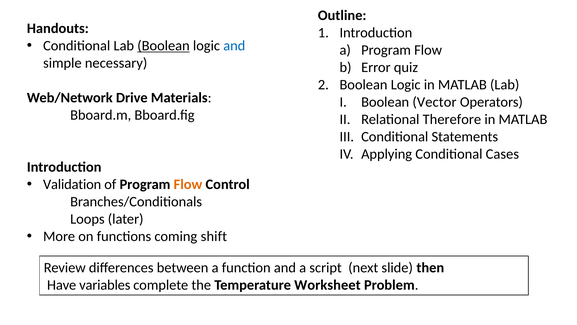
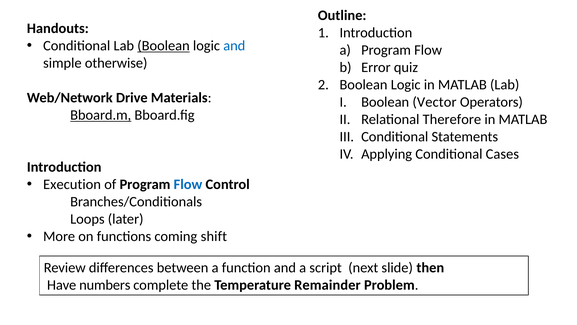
necessary: necessary -> otherwise
Bboard.m underline: none -> present
Validation: Validation -> Execution
Flow at (188, 184) colour: orange -> blue
variables: variables -> numbers
Worksheet: Worksheet -> Remainder
